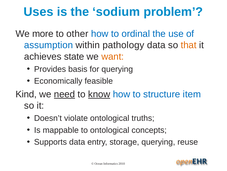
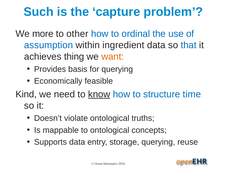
Uses: Uses -> Such
sodium: sodium -> capture
pathology: pathology -> ingredient
that colour: orange -> blue
state: state -> thing
need underline: present -> none
item: item -> time
